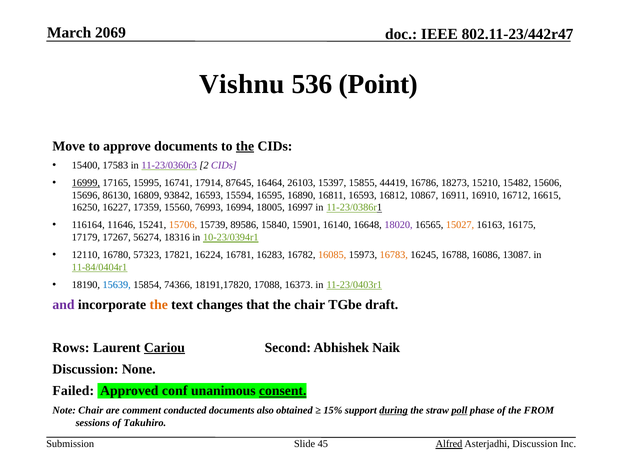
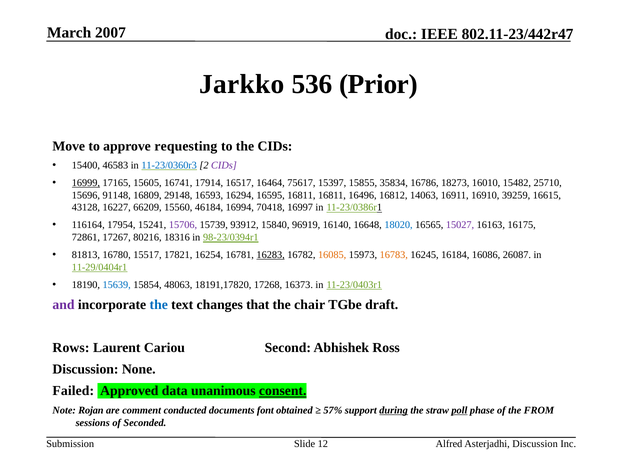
2069: 2069 -> 2007
Vishnu: Vishnu -> Jarkko
Point: Point -> Prior
approve documents: documents -> requesting
the at (245, 146) underline: present -> none
17583: 17583 -> 46583
11-23/0360r3 colour: purple -> blue
15995: 15995 -> 15605
87645: 87645 -> 16517
26103: 26103 -> 75617
44419: 44419 -> 35834
15210: 15210 -> 16010
15606: 15606 -> 25710
86130: 86130 -> 91148
93842: 93842 -> 29148
15594: 15594 -> 16294
16595 16890: 16890 -> 16811
16811 16593: 16593 -> 16496
10867: 10867 -> 14063
16712: 16712 -> 39259
16250: 16250 -> 43128
17359: 17359 -> 66209
76993: 76993 -> 46184
18005: 18005 -> 70418
11646: 11646 -> 17954
15706 colour: orange -> purple
89586: 89586 -> 93912
15901: 15901 -> 96919
18020 colour: purple -> blue
15027 colour: orange -> purple
17179: 17179 -> 72861
56274: 56274 -> 80216
10-23/0394r1: 10-23/0394r1 -> 98-23/0394r1
12110: 12110 -> 81813
57323: 57323 -> 15517
16224: 16224 -> 16254
16283 underline: none -> present
16788: 16788 -> 16184
13087: 13087 -> 26087
11-84/0404r1: 11-84/0404r1 -> 11-29/0404r1
74366: 74366 -> 48063
17088: 17088 -> 17268
the at (159, 304) colour: orange -> blue
Cariou underline: present -> none
Naik: Naik -> Ross
conf: conf -> data
Note Chair: Chair -> Rojan
also: also -> font
15%: 15% -> 57%
Takuhiro: Takuhiro -> Seconded
45: 45 -> 12
Alfred underline: present -> none
